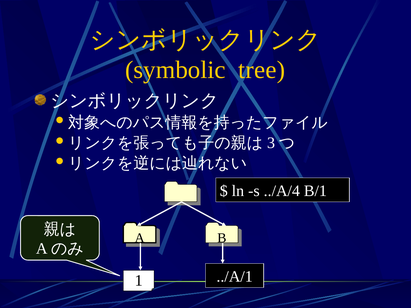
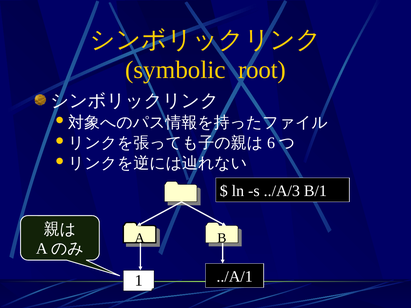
tree: tree -> root
3: 3 -> 6
../A/4: ../A/4 -> ../A/3
